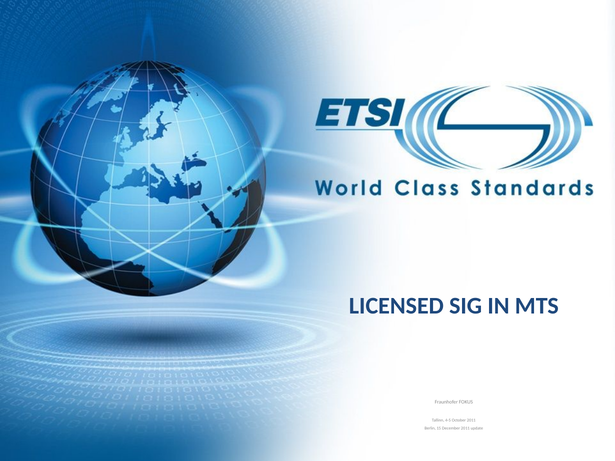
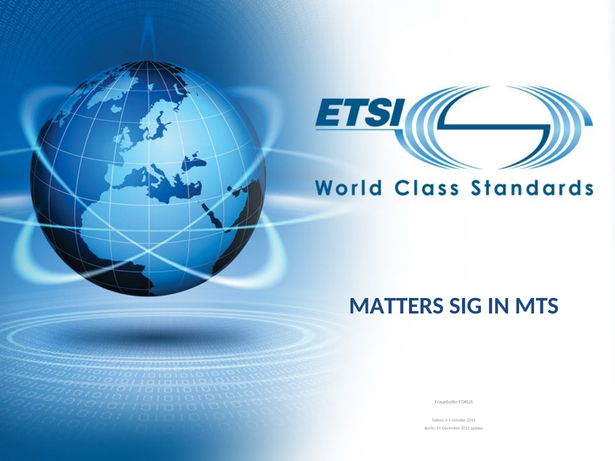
LICENSED: LICENSED -> MATTERS
